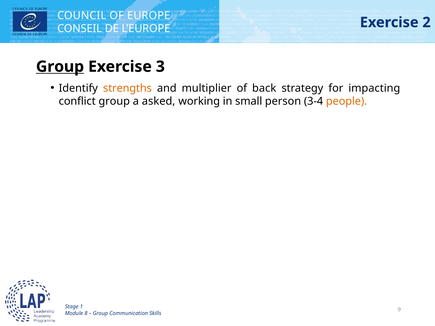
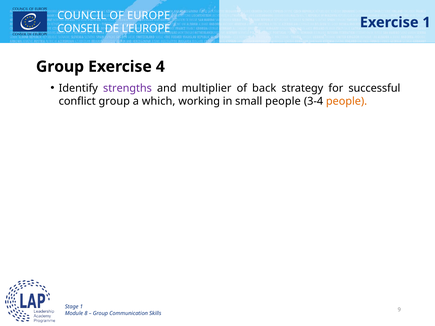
Exercise 2: 2 -> 1
Group at (60, 67) underline: present -> none
3: 3 -> 4
strengths colour: orange -> purple
impacting: impacting -> successful
asked: asked -> which
small person: person -> people
